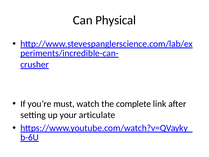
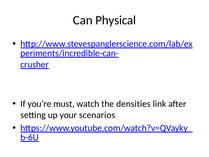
complete: complete -> densities
articulate: articulate -> scenarios
